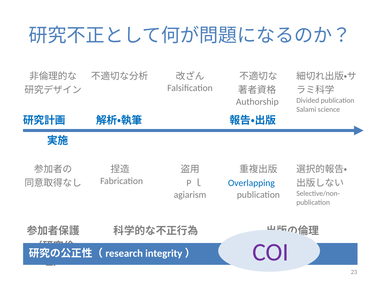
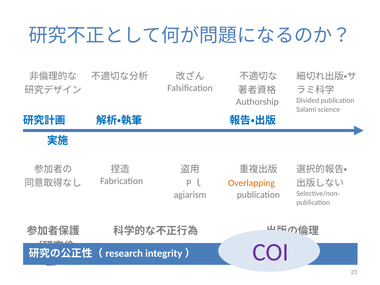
Overlapping colour: blue -> orange
